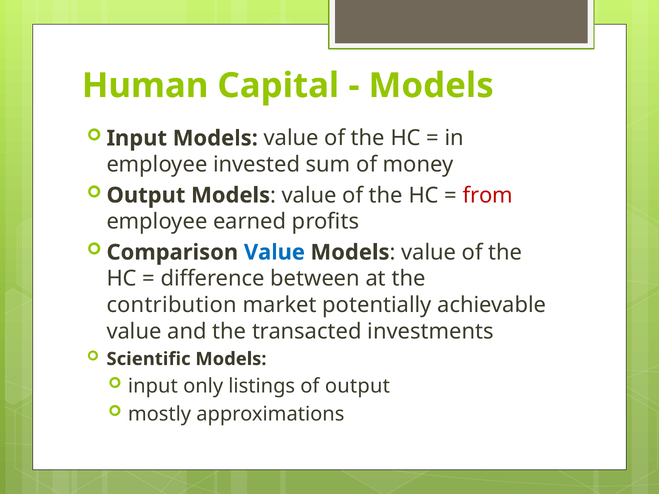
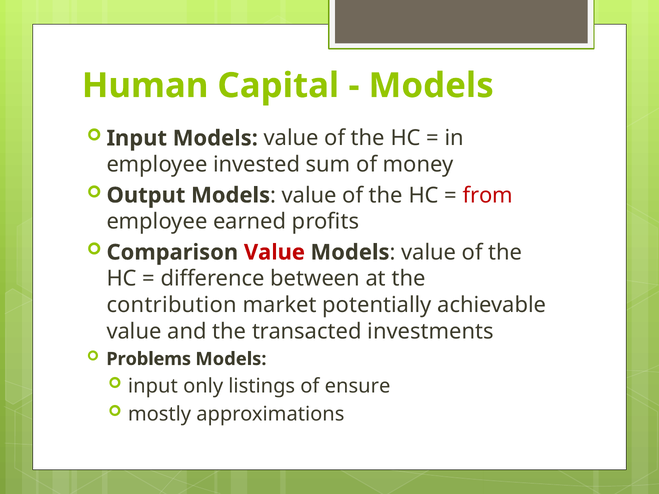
Value at (274, 252) colour: blue -> red
Scientific: Scientific -> Problems
of output: output -> ensure
